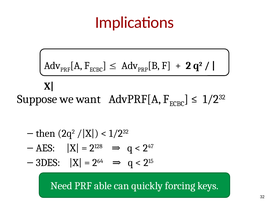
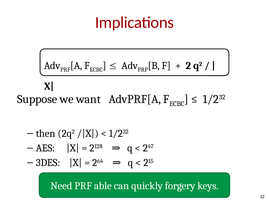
forcing: forcing -> forgery
